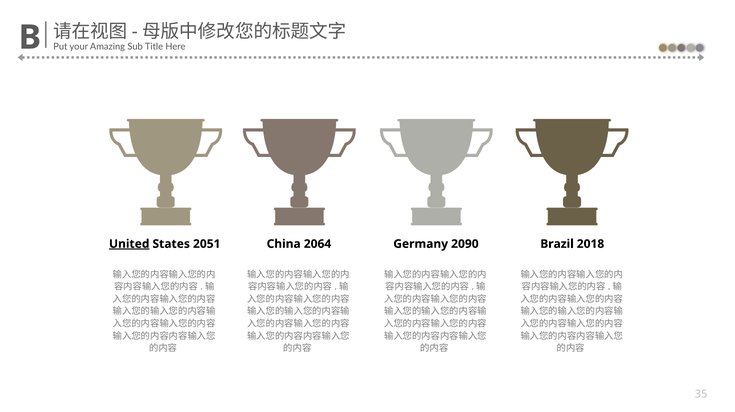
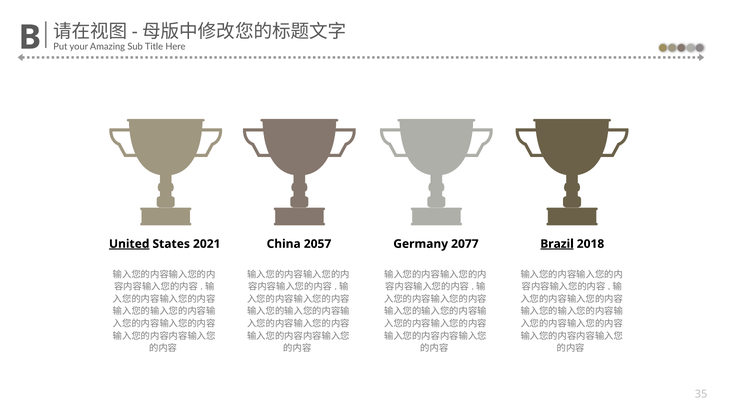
2051: 2051 -> 2021
2064: 2064 -> 2057
2090: 2090 -> 2077
Brazil underline: none -> present
